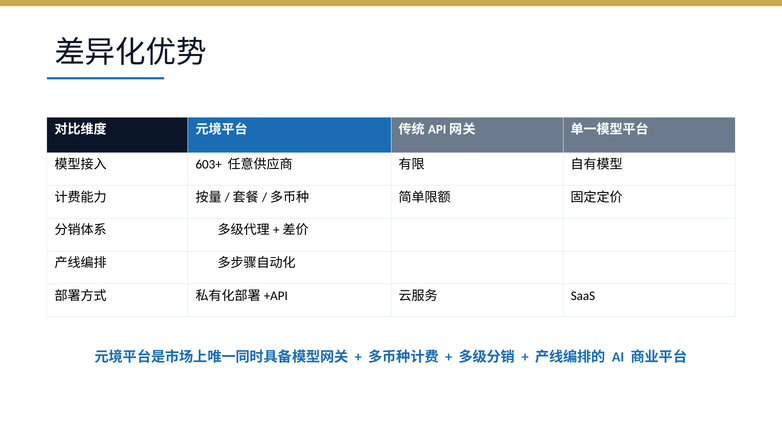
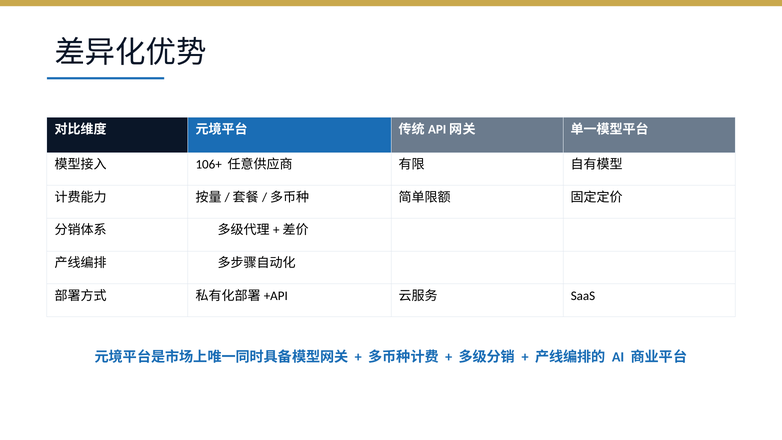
603+: 603+ -> 106+
